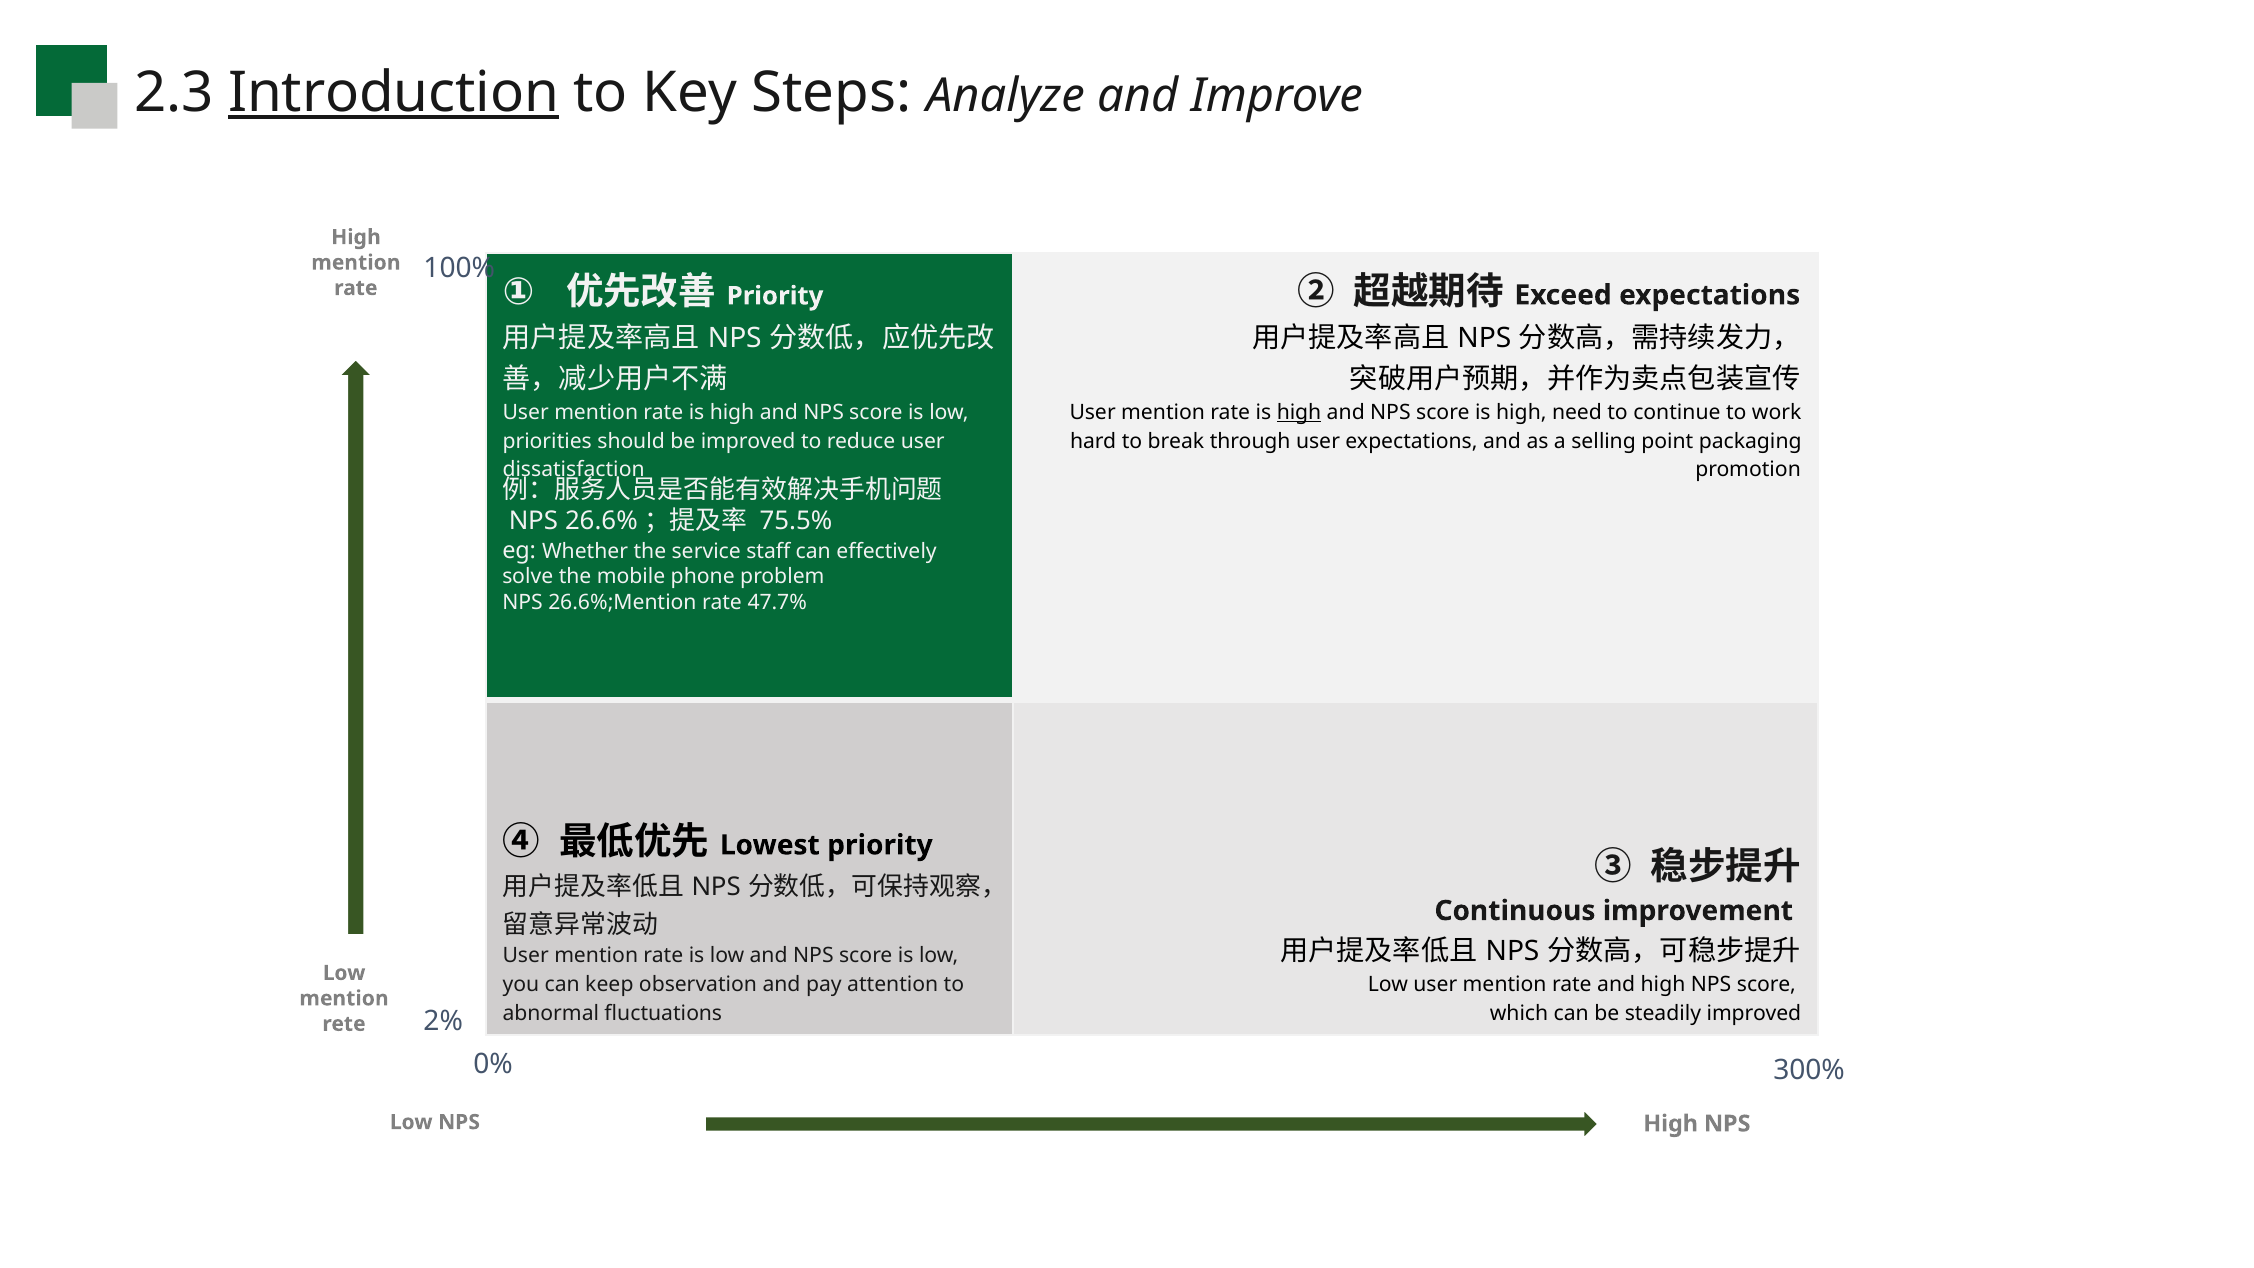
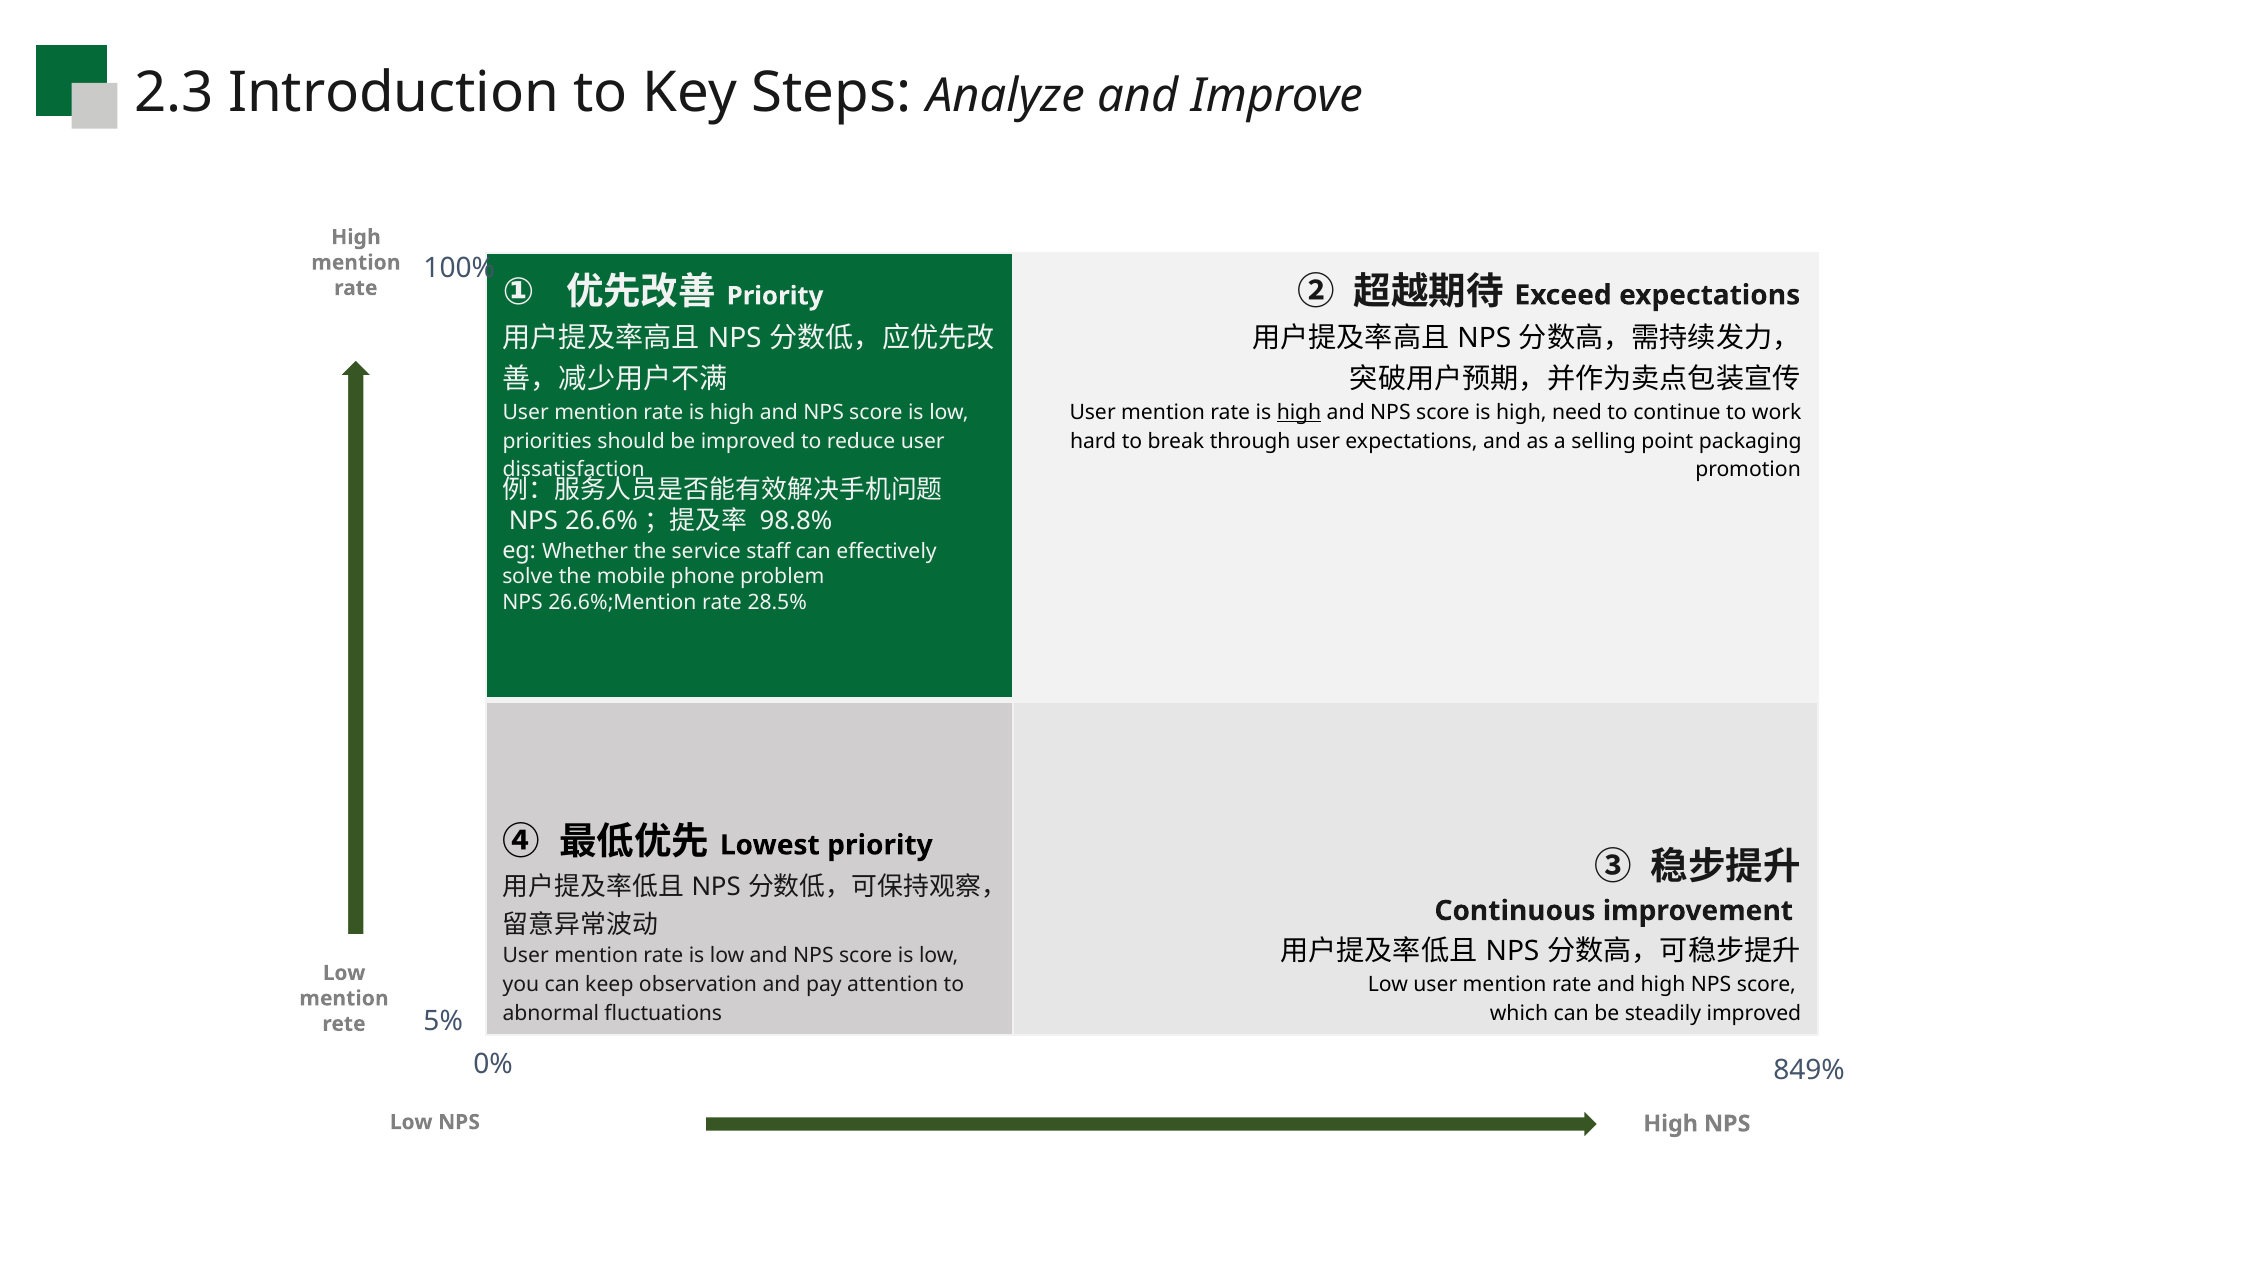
Introduction underline: present -> none
75.5%: 75.5% -> 98.8%
47.7%: 47.7% -> 28.5%
2%: 2% -> 5%
300%: 300% -> 849%
